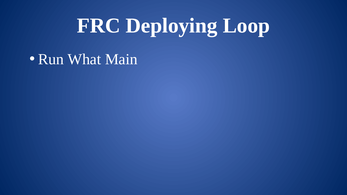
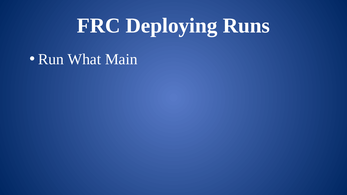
Loop: Loop -> Runs
